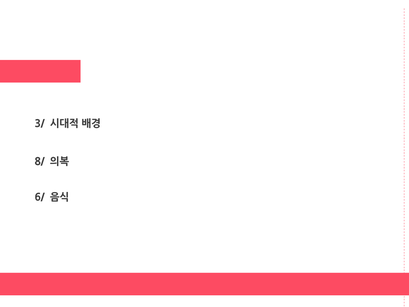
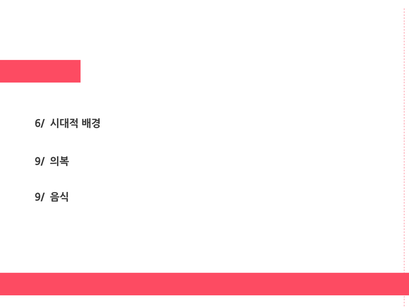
3/: 3/ -> 6/
8/ at (40, 162): 8/ -> 9/
6/ at (40, 197): 6/ -> 9/
